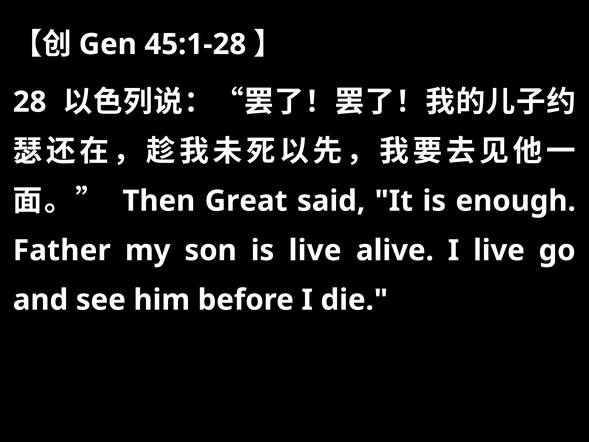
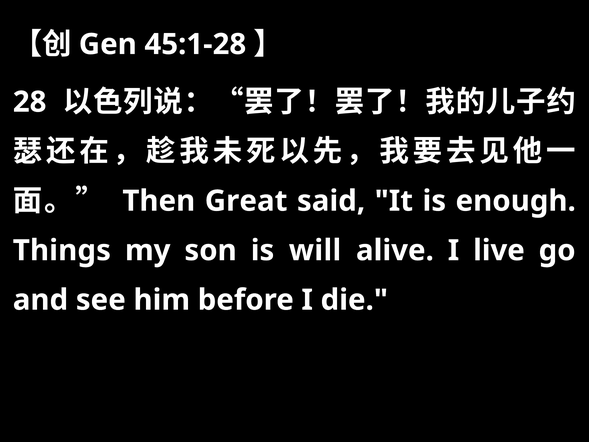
Father: Father -> Things
is live: live -> will
